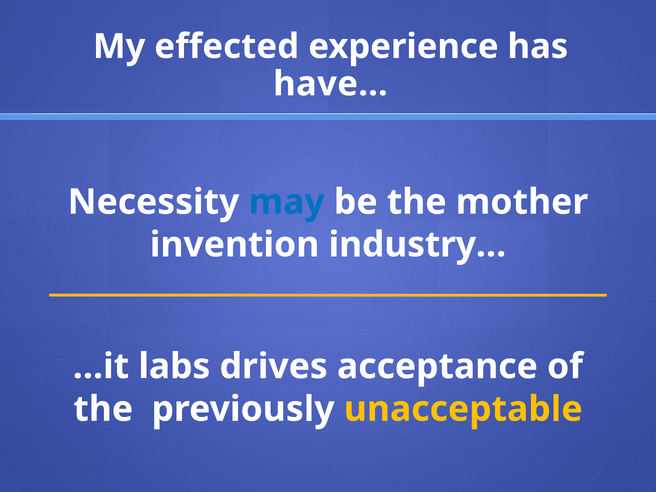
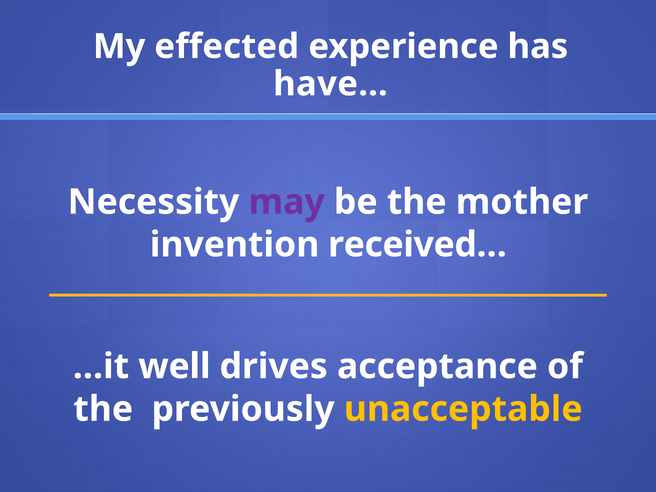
may colour: blue -> purple
industry…: industry… -> received…
labs: labs -> well
